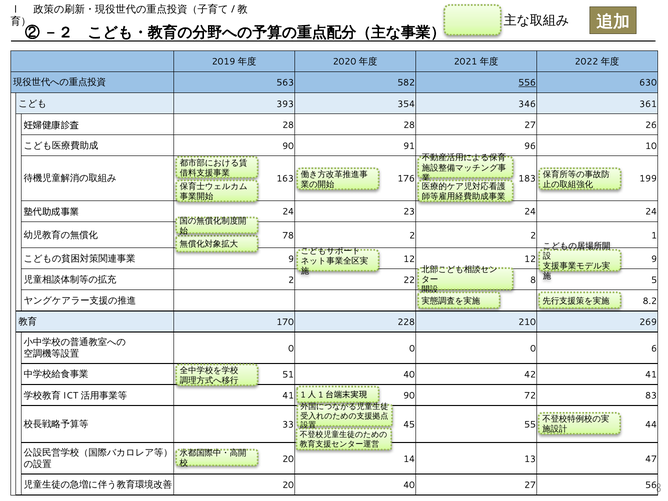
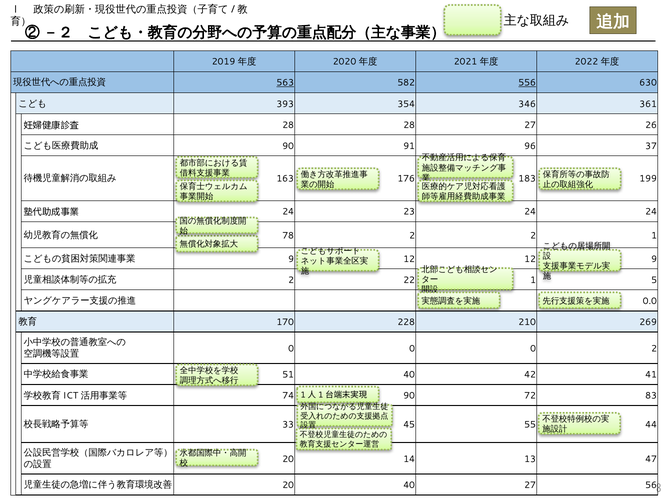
563 underline: none -> present
10: 10 -> 37
22 8: 8 -> 1
8.2: 8.2 -> 0.0
0 6: 6 -> 2
41 at (288, 396): 41 -> 74
